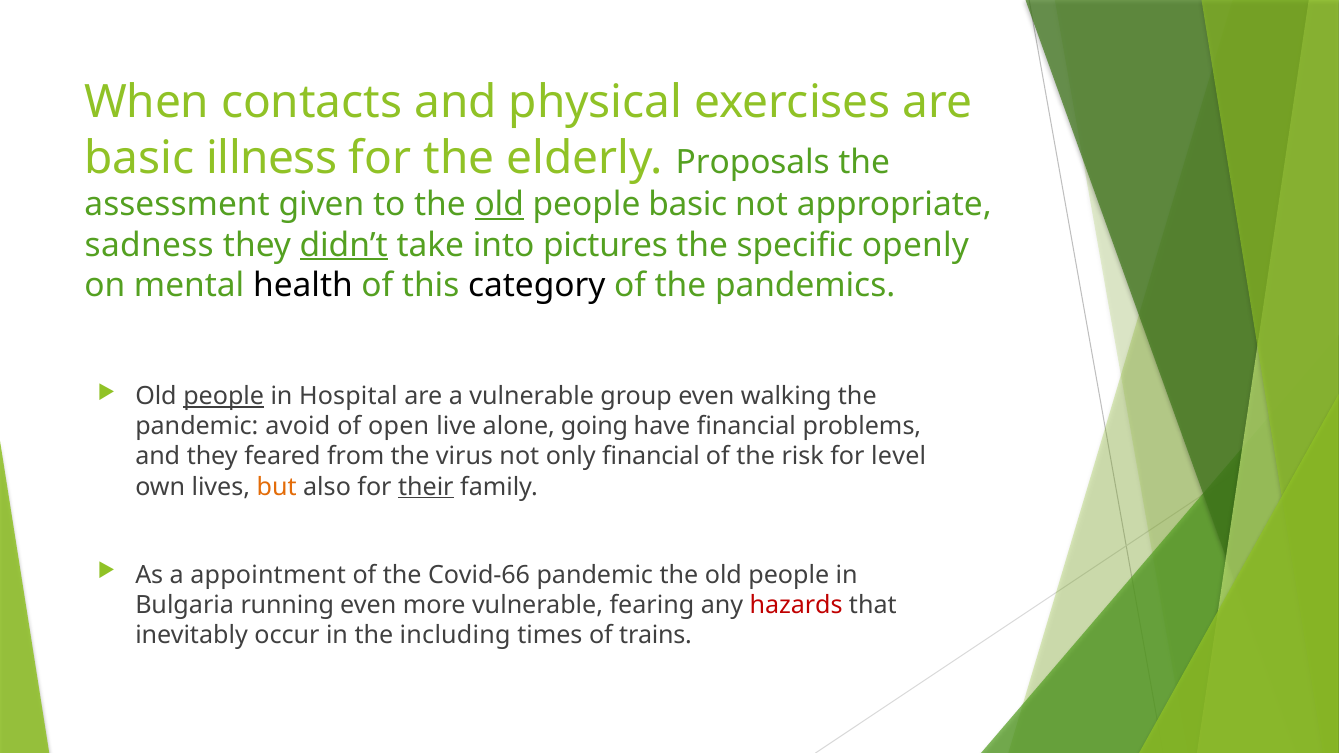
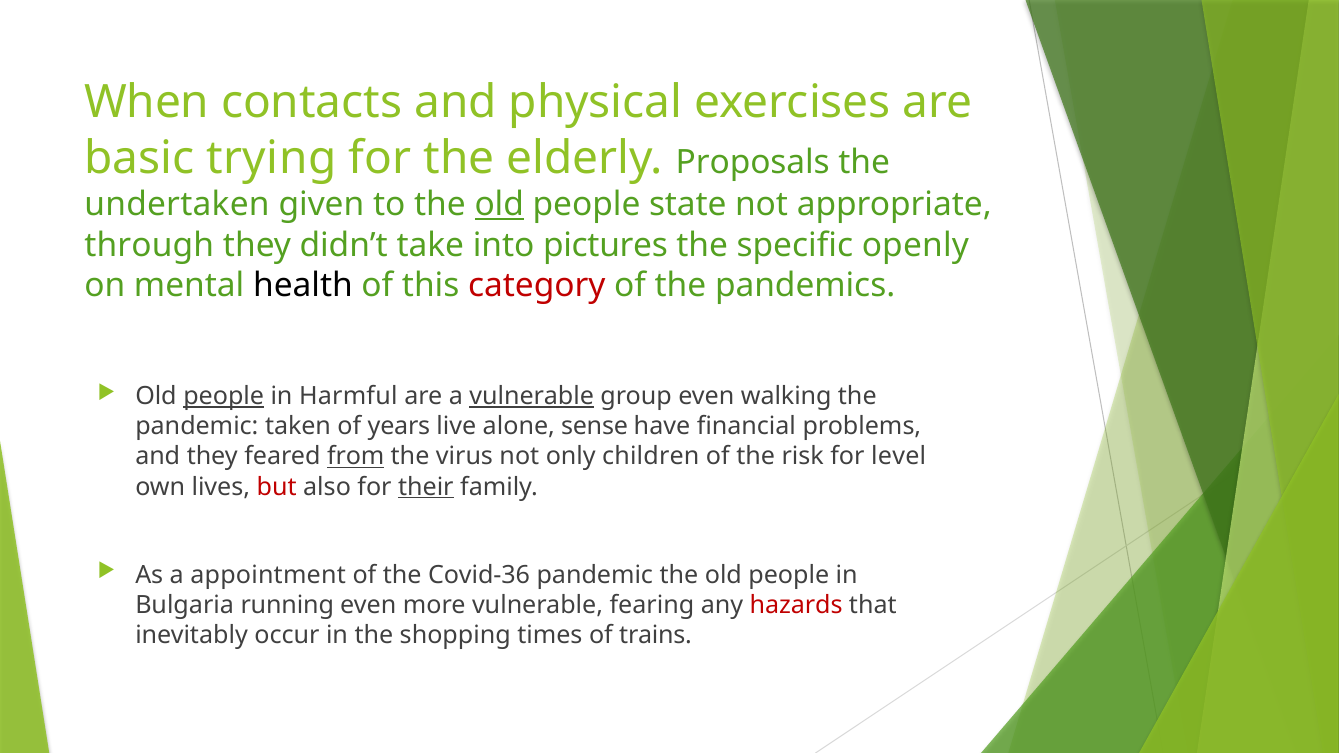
illness: illness -> trying
assessment: assessment -> undertaken
people basic: basic -> state
sadness: sadness -> through
didn’t underline: present -> none
category colour: black -> red
Hospital: Hospital -> Harmful
vulnerable at (532, 396) underline: none -> present
avoid: avoid -> taken
open: open -> years
going: going -> sense
from underline: none -> present
only financial: financial -> children
but colour: orange -> red
Covid-66: Covid-66 -> Covid-36
including: including -> shopping
